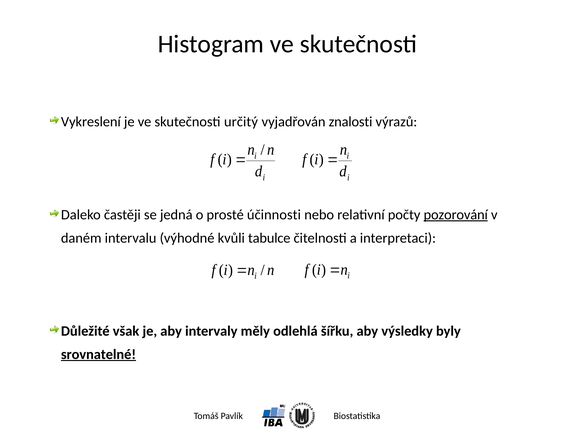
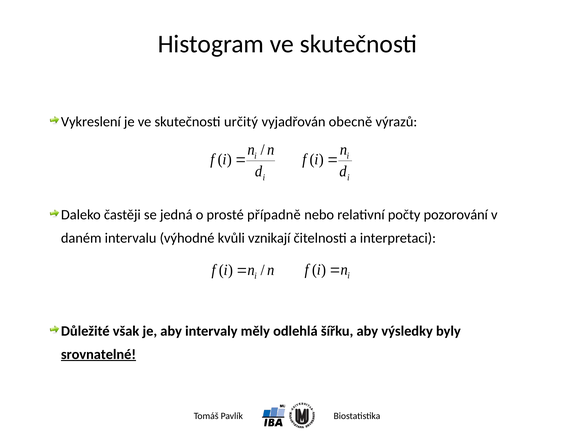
znalosti: znalosti -> obecně
účinnosti: účinnosti -> případně
pozorování underline: present -> none
tabulce: tabulce -> vznikají
